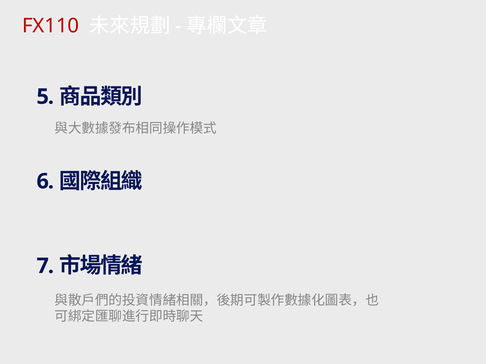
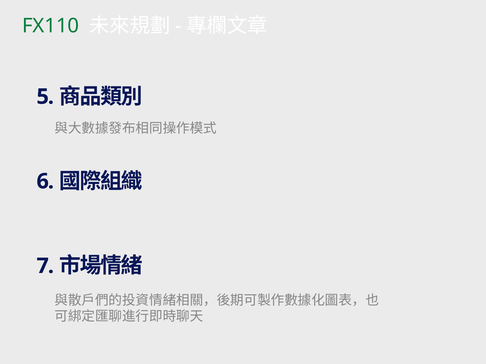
FX110 colour: red -> green
